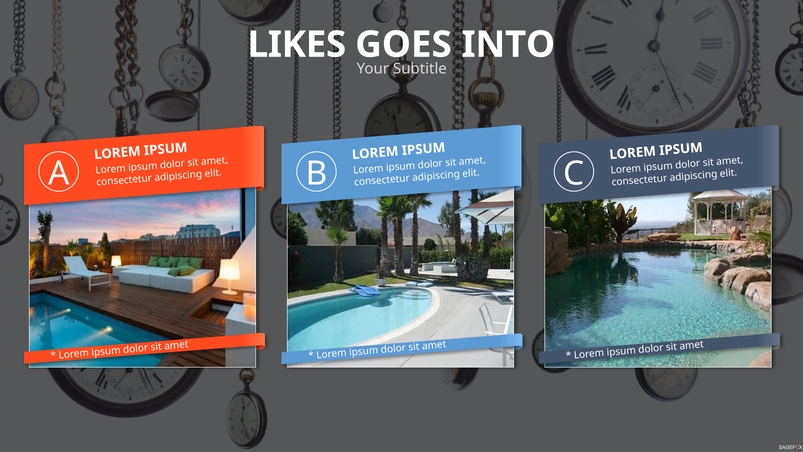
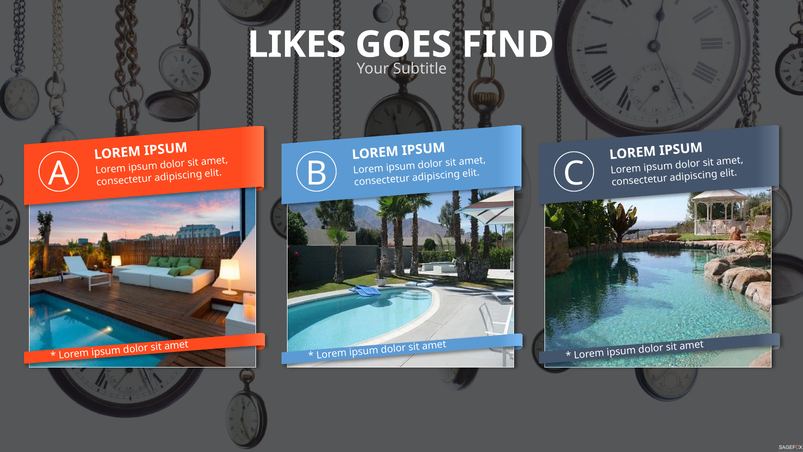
INTO: INTO -> FIND
